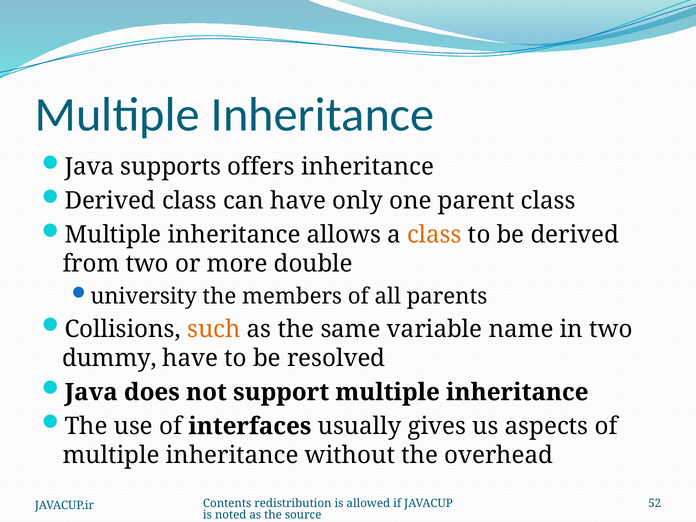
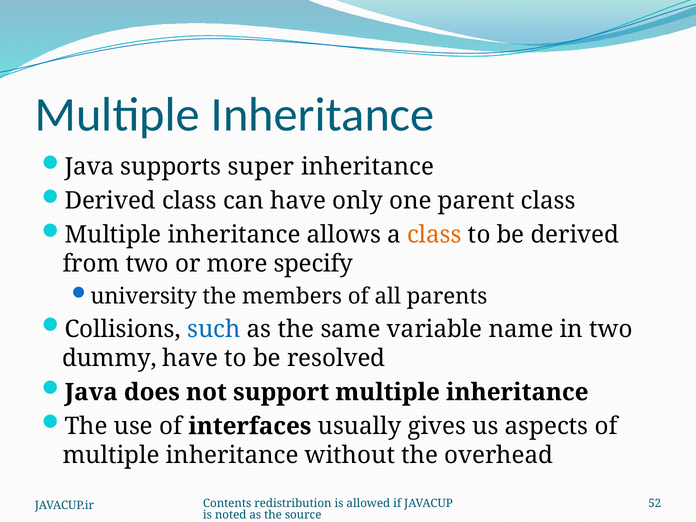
offers: offers -> super
double: double -> specify
such colour: orange -> blue
